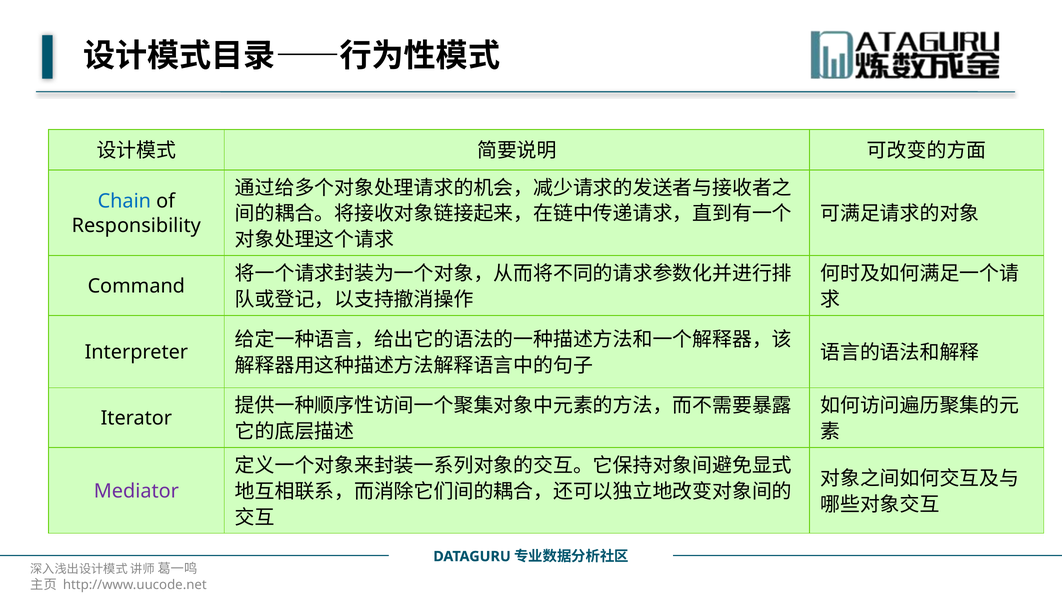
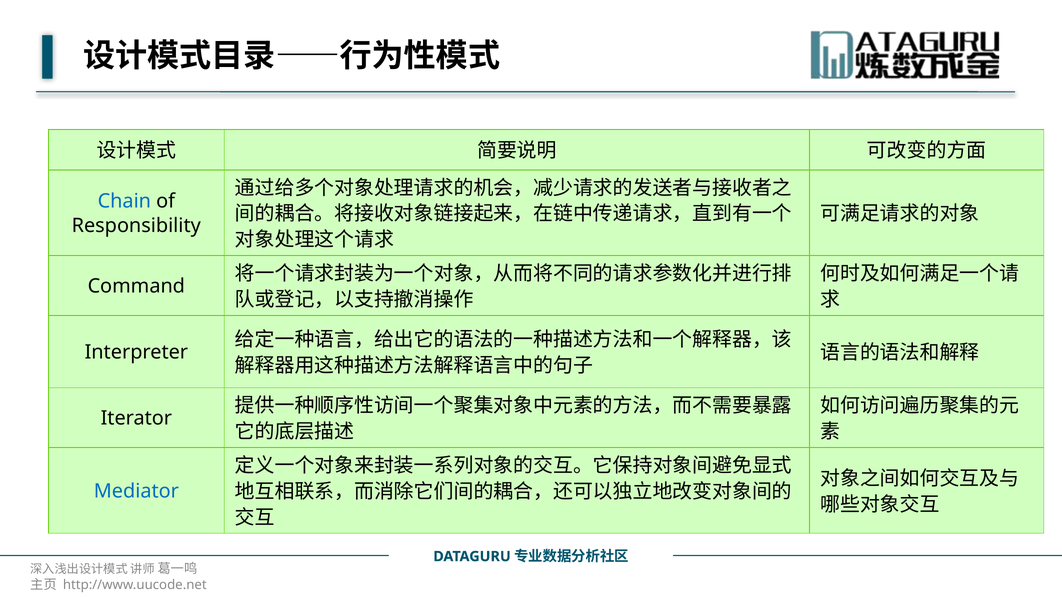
Mediator colour: purple -> blue
